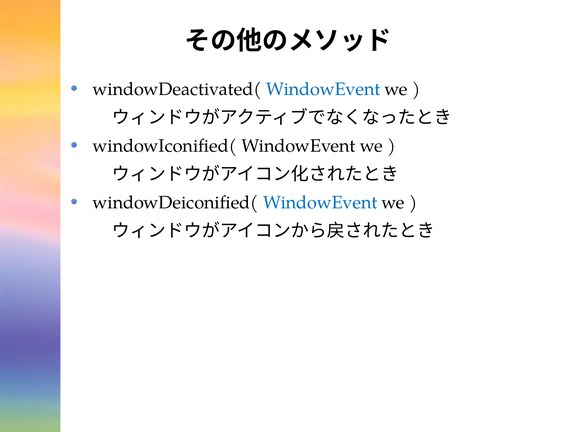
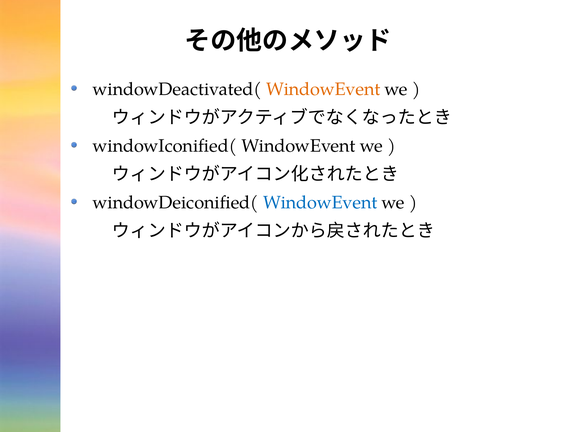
WindowEvent at (323, 89) colour: blue -> orange
